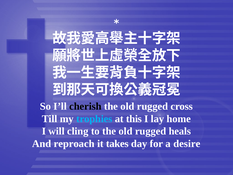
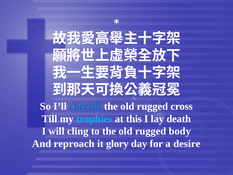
cherish colour: black -> blue
home: home -> death
heals: heals -> body
takes: takes -> glory
